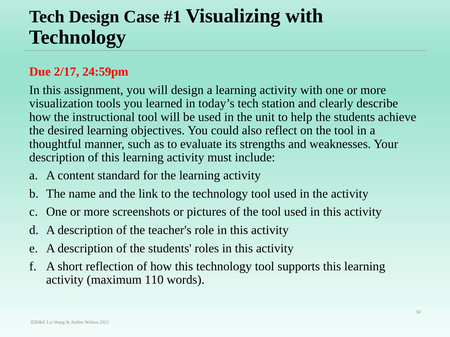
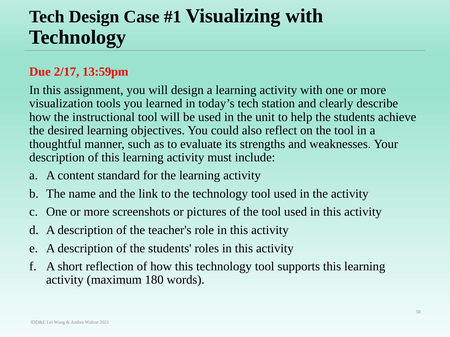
24:59pm: 24:59pm -> 13:59pm
110: 110 -> 180
